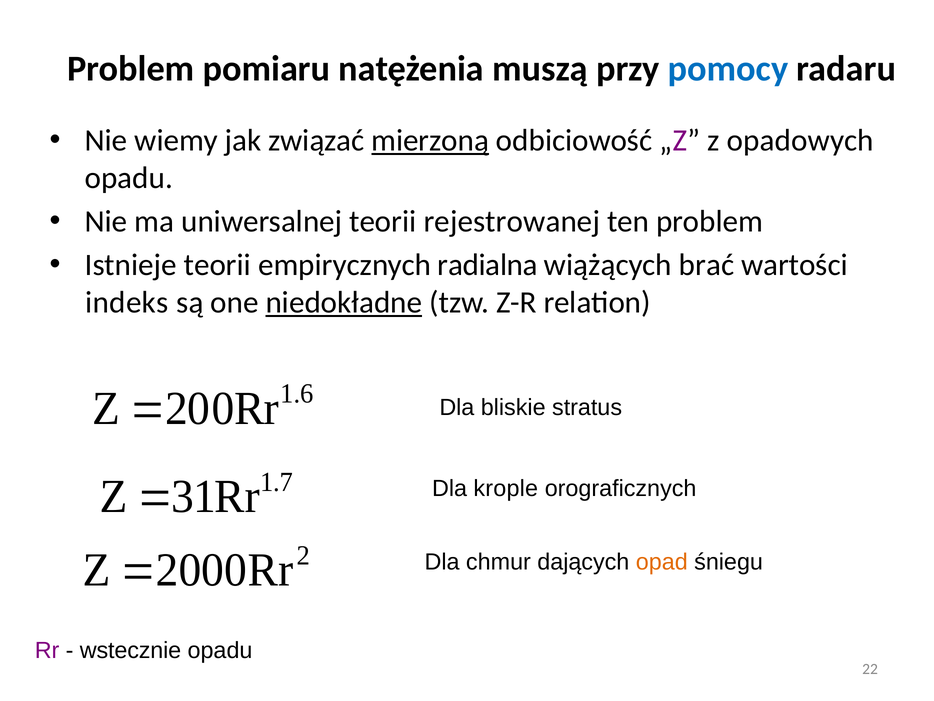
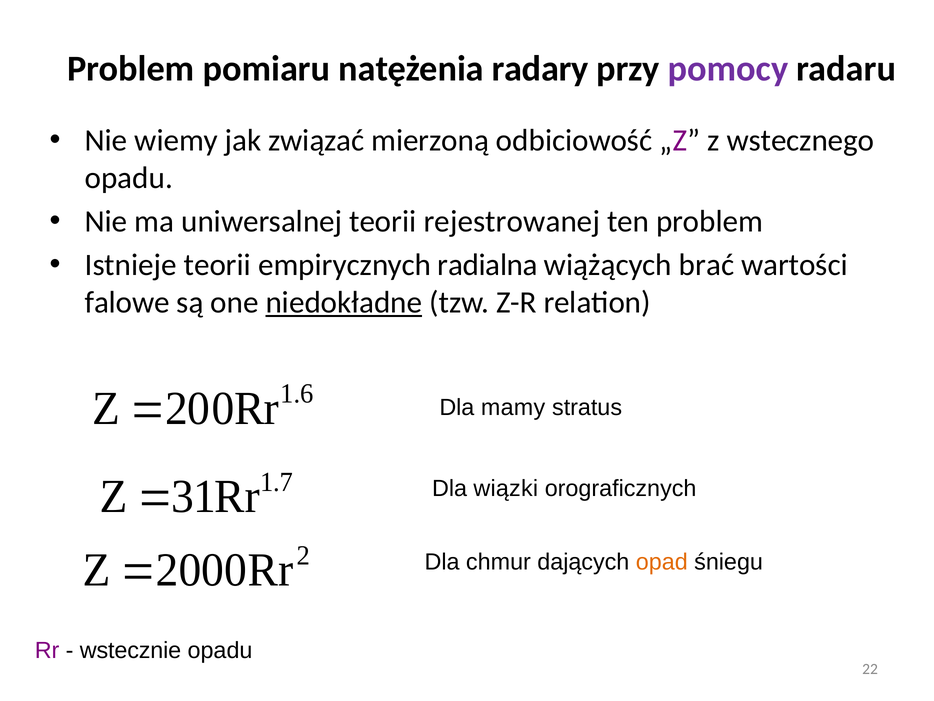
muszą: muszą -> radary
pomocy colour: blue -> purple
mierzoną underline: present -> none
opadowych: opadowych -> wstecznego
indeks: indeks -> falowe
bliskie: bliskie -> mamy
krople: krople -> wiązki
